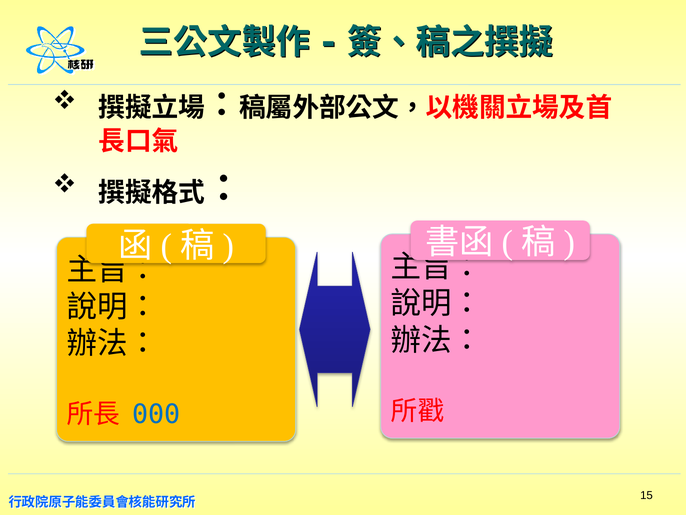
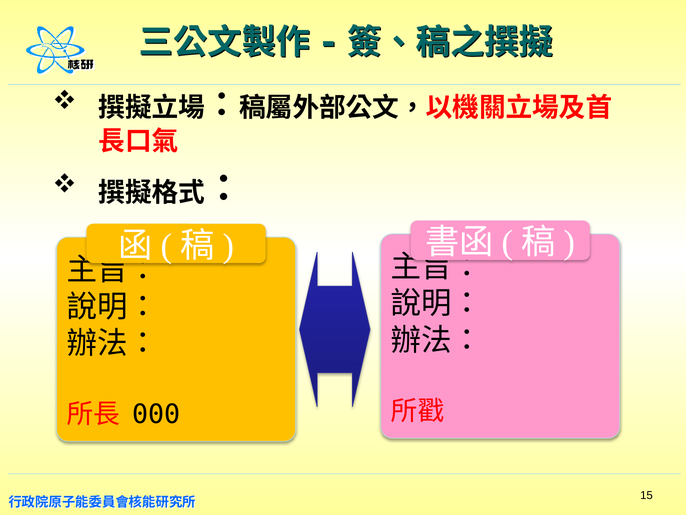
000 colour: blue -> black
